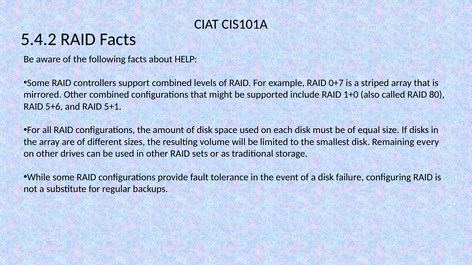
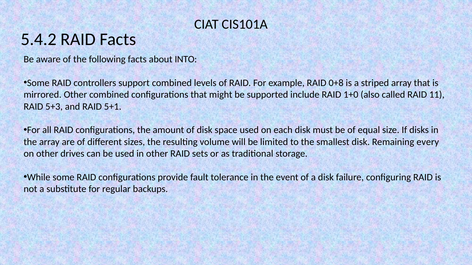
HELP: HELP -> INTO
0+7: 0+7 -> 0+8
80: 80 -> 11
5+6: 5+6 -> 5+3
